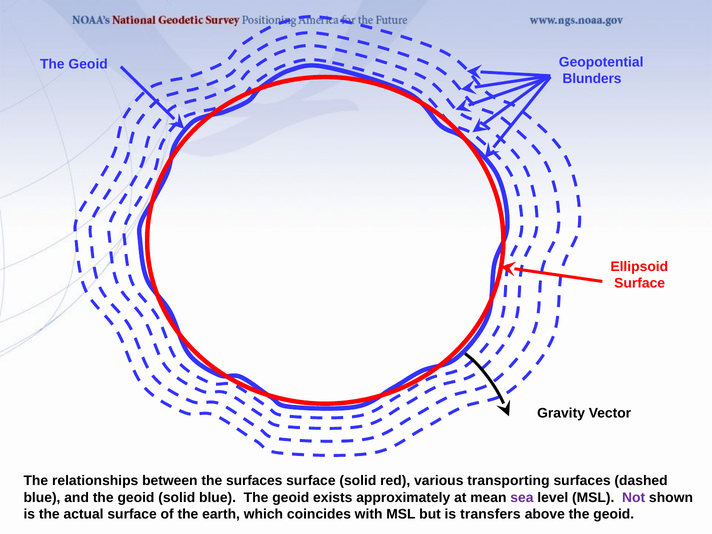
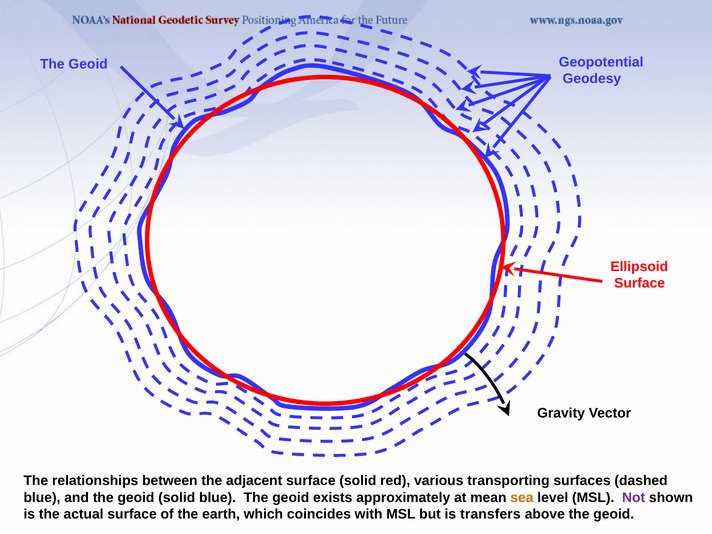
Blunders: Blunders -> Geodesy
the surfaces: surfaces -> adjacent
sea colour: purple -> orange
